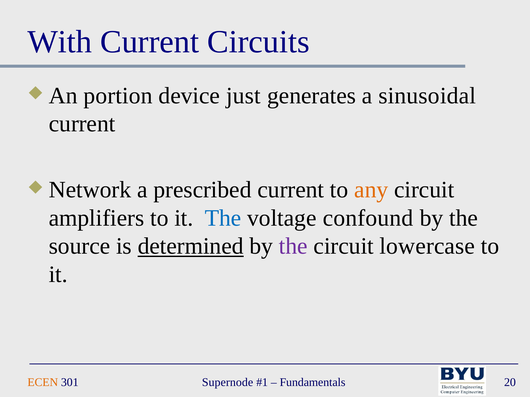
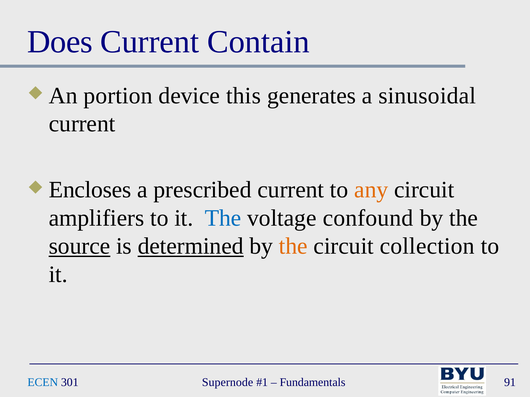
With: With -> Does
Circuits: Circuits -> Contain
just: just -> this
Network: Network -> Encloses
source underline: none -> present
the at (293, 247) colour: purple -> orange
lowercase: lowercase -> collection
ECEN colour: orange -> blue
20: 20 -> 91
